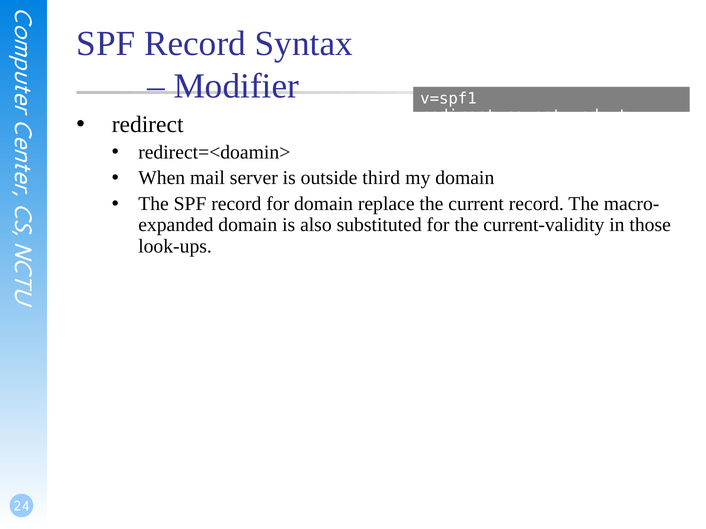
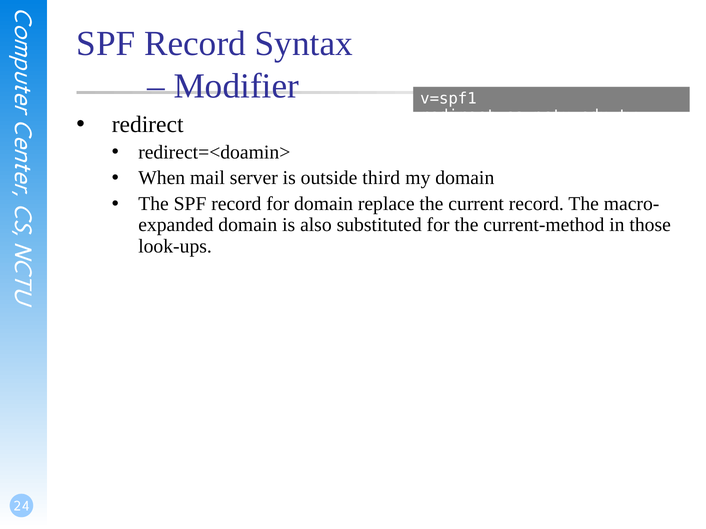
current-validity: current-validity -> current-method
